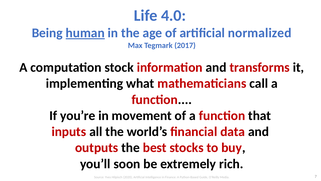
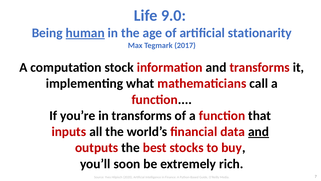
4.0: 4.0 -> 9.0
normalized: normalized -> stationarity
in movement: movement -> transforms
and at (259, 131) underline: none -> present
